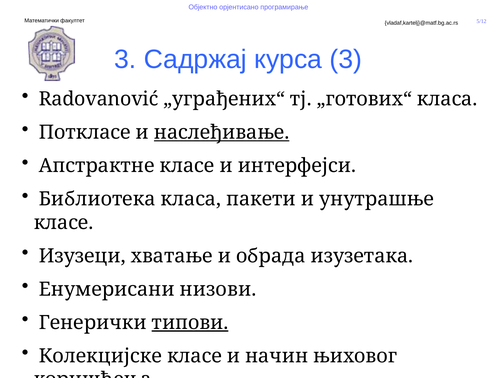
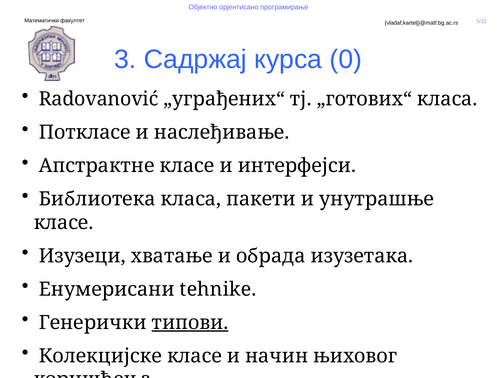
курса 3: 3 -> 0
наслеђивање underline: present -> none
низови: низови -> tehnike
